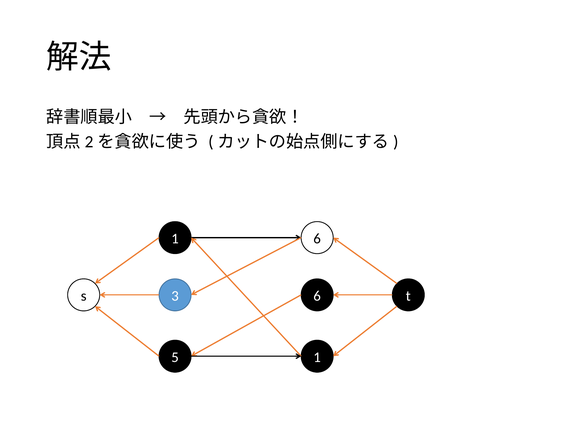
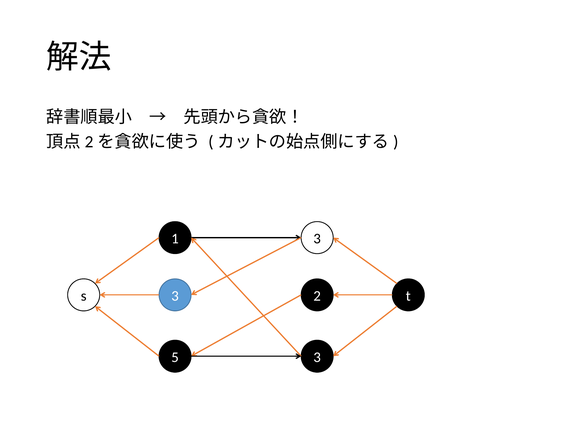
1 6: 6 -> 3
3 6: 6 -> 2
5 1: 1 -> 3
